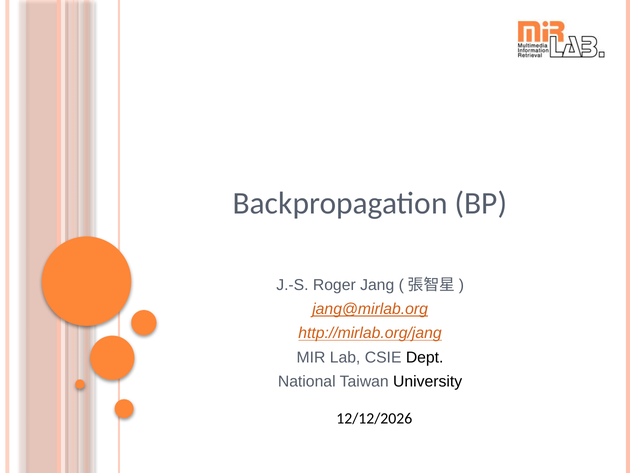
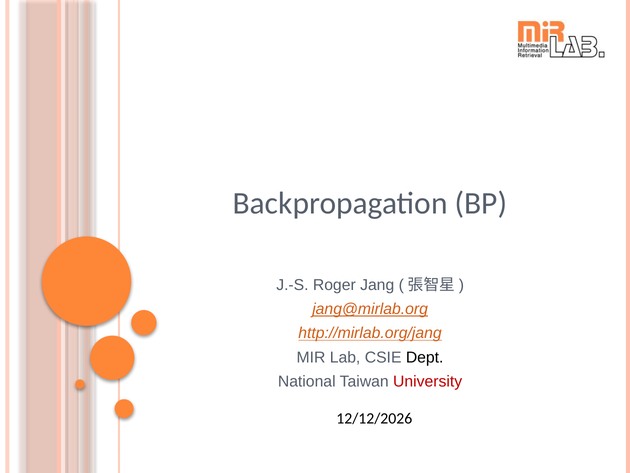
University colour: black -> red
